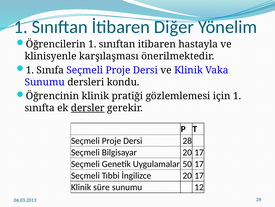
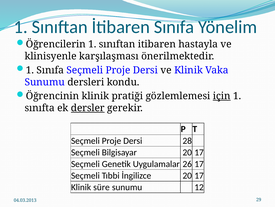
İtibaren Diğer: Diğer -> Sınıfa
için underline: none -> present
50: 50 -> 26
